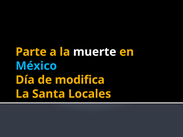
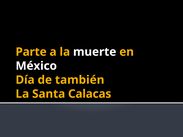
México colour: light blue -> white
modifica: modifica -> también
Locales: Locales -> Calacas
